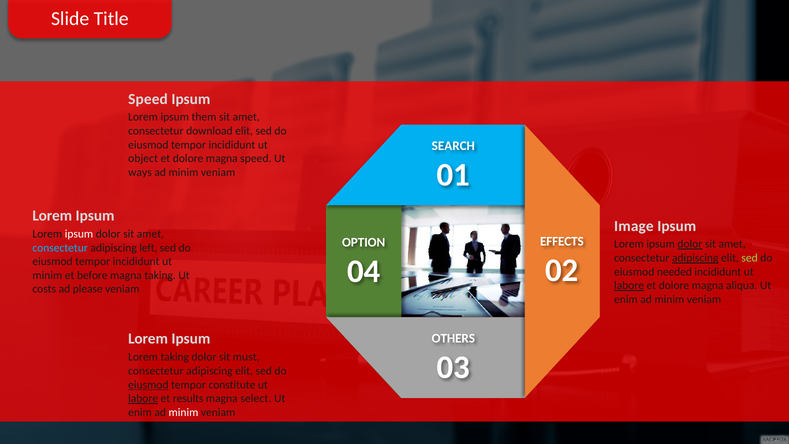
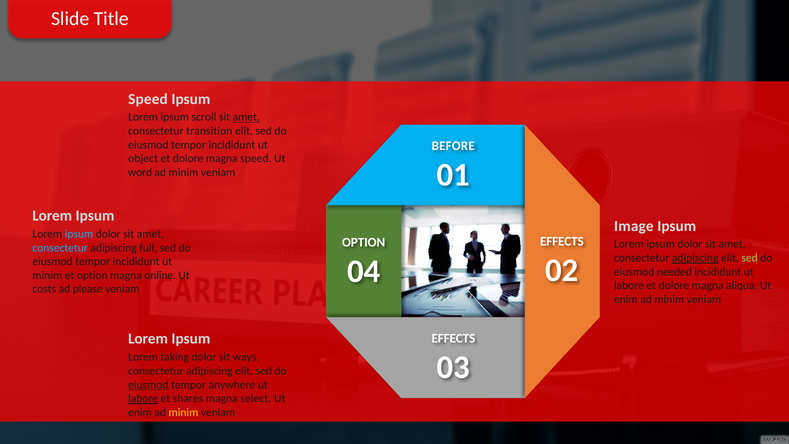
them: them -> scroll
amet at (246, 117) underline: none -> present
download: download -> transition
SEARCH: SEARCH -> BEFORE
ways: ways -> word
ipsum at (79, 234) colour: white -> light blue
dolor at (690, 244) underline: present -> none
left: left -> full
et before: before -> option
magna taking: taking -> online
labore at (629, 285) underline: present -> none
OTHERS at (453, 338): OTHERS -> EFFECTS
must: must -> ways
constitute: constitute -> anywhere
results: results -> shares
minim at (183, 412) colour: white -> yellow
